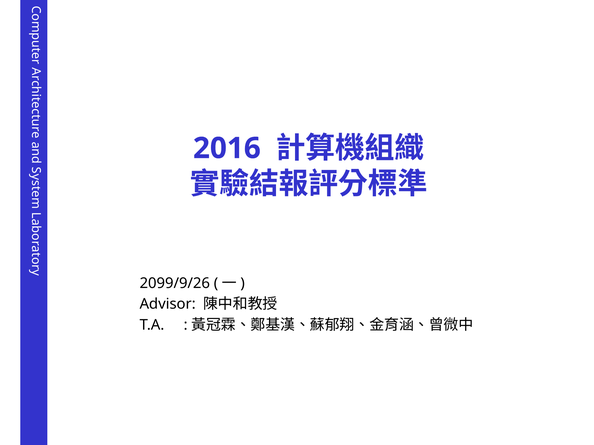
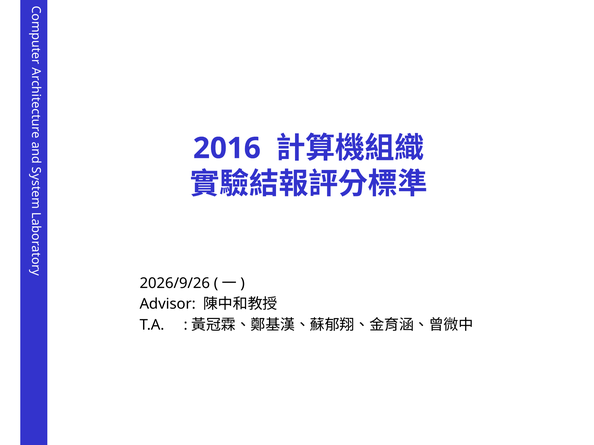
2099/9/26: 2099/9/26 -> 2026/9/26
